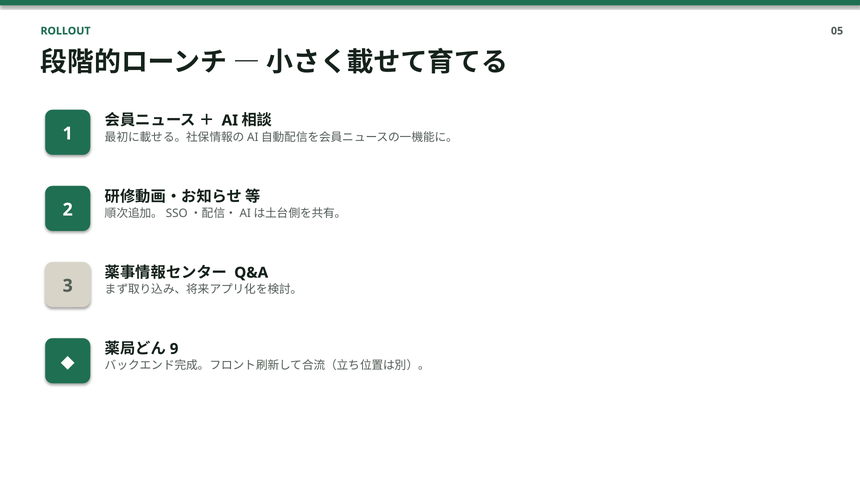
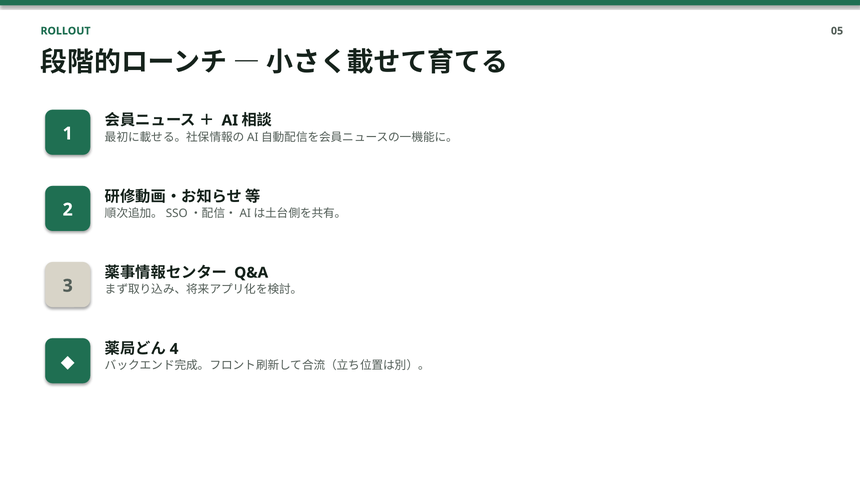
9: 9 -> 4
